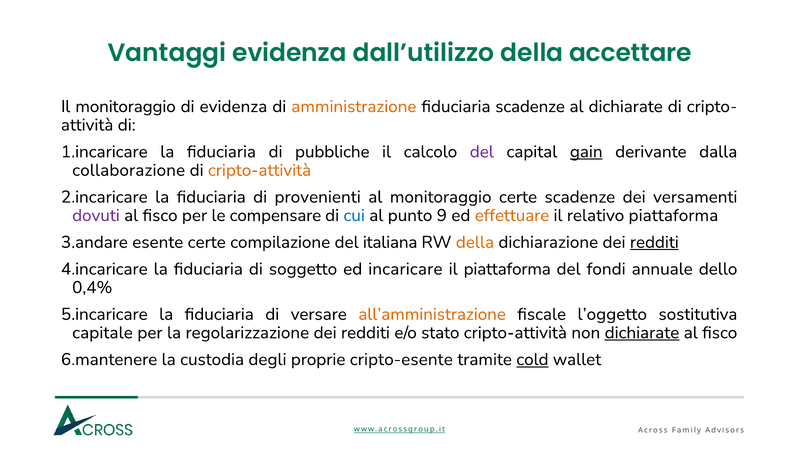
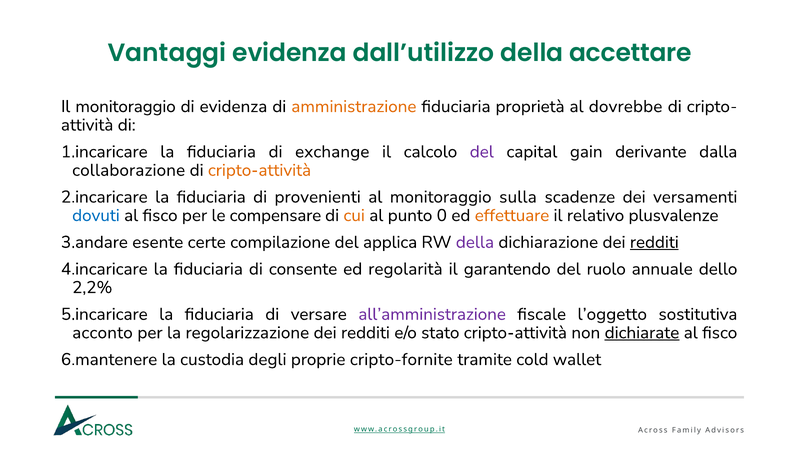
fiduciaria scadenze: scadenze -> proprietà
al dichiarate: dichiarate -> dovrebbe
pubbliche: pubbliche -> exchange
gain underline: present -> none
monitoraggio certe: certe -> sulla
dovuti colour: purple -> blue
cui colour: blue -> orange
9: 9 -> 0
relativo piattaforma: piattaforma -> plusvalenze
italiana: italiana -> applica
della at (475, 242) colour: orange -> purple
soggetto: soggetto -> consente
incaricare: incaricare -> regolarità
il piattaforma: piattaforma -> garantendo
fondi: fondi -> ruolo
0,4%: 0,4% -> 2,2%
all’amministrazione colour: orange -> purple
capitale: capitale -> acconto
cripto-esente: cripto-esente -> cripto-fornite
cold underline: present -> none
